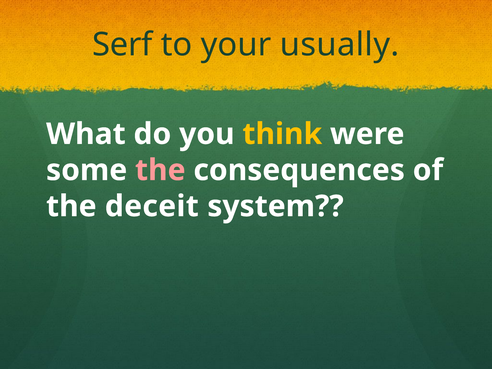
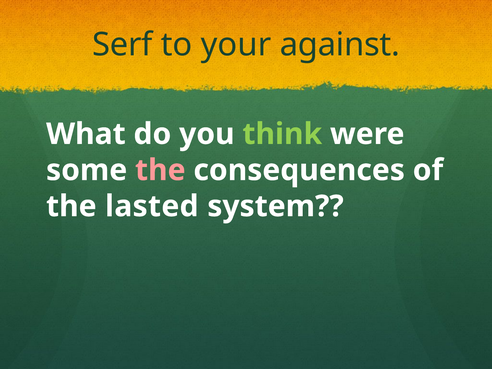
usually: usually -> against
think colour: yellow -> light green
deceit: deceit -> lasted
